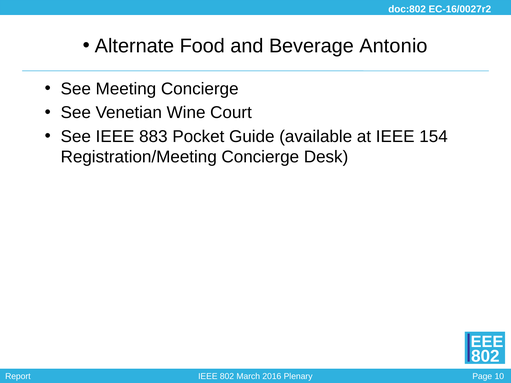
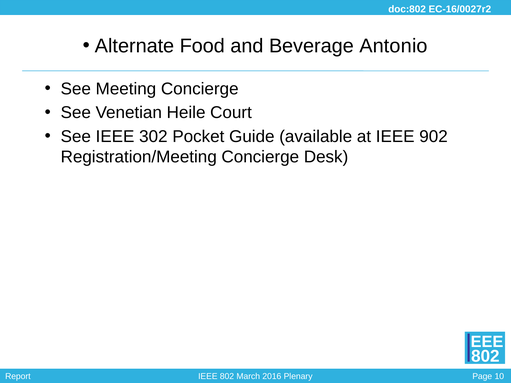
Wine: Wine -> Heile
883: 883 -> 302
154: 154 -> 902
